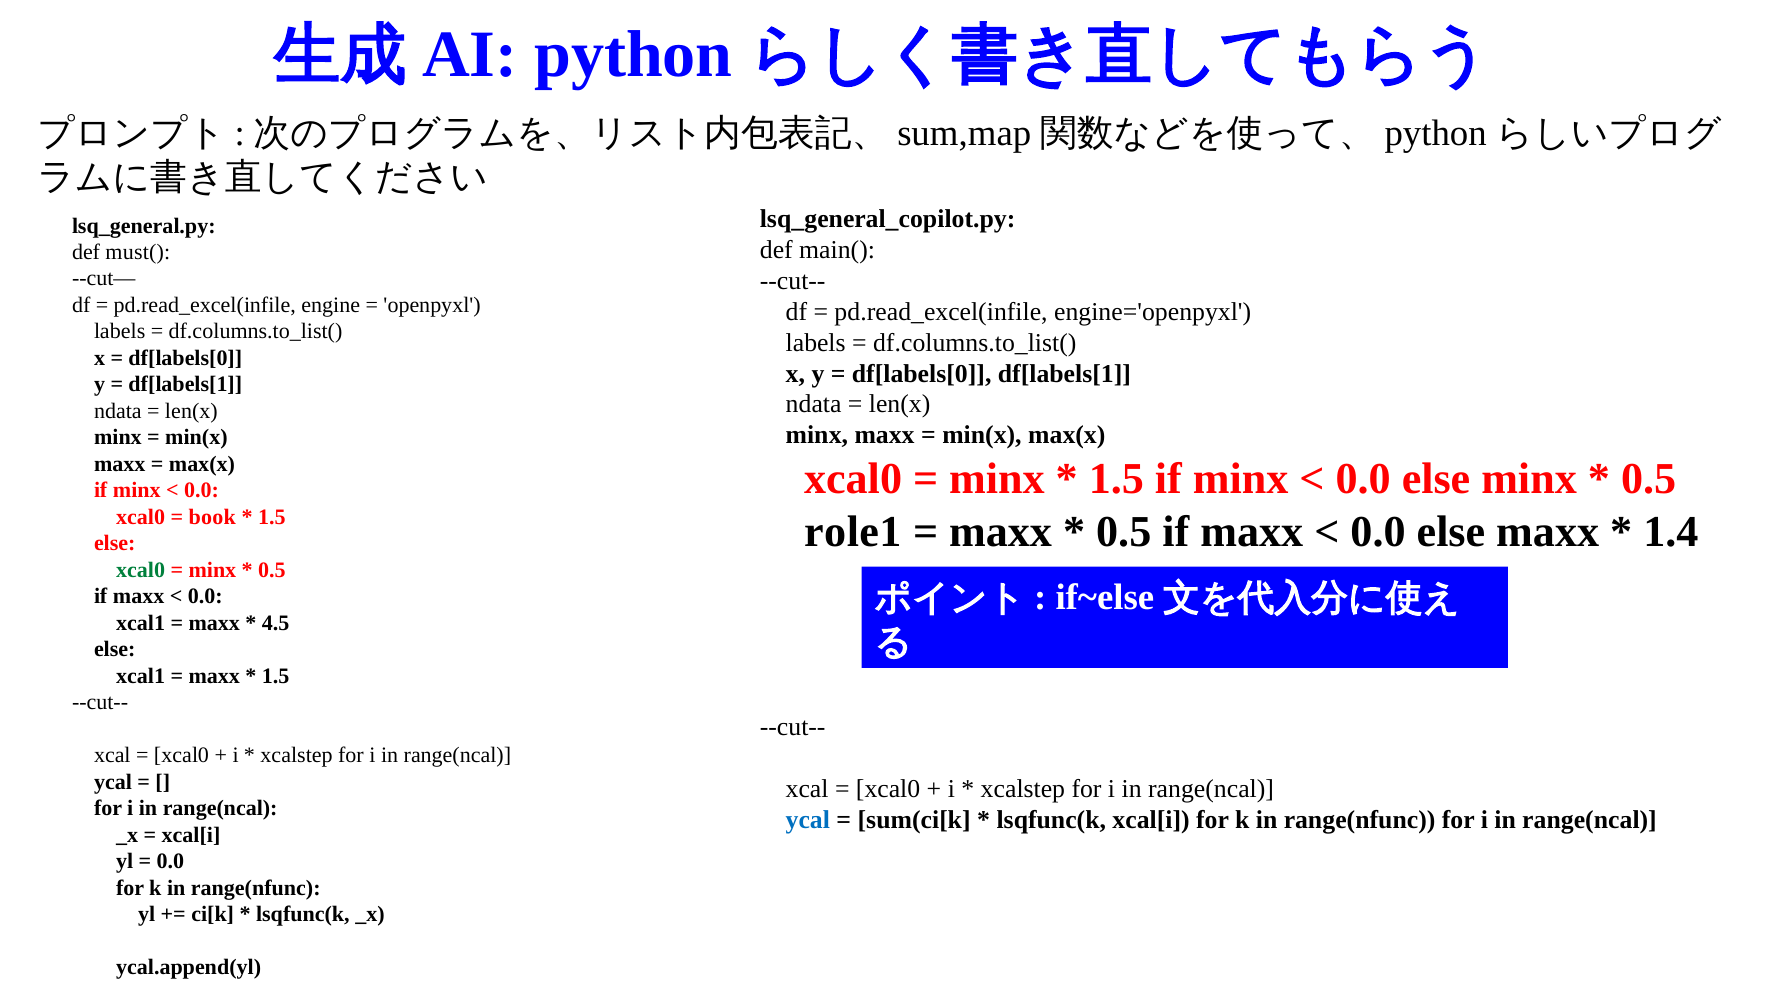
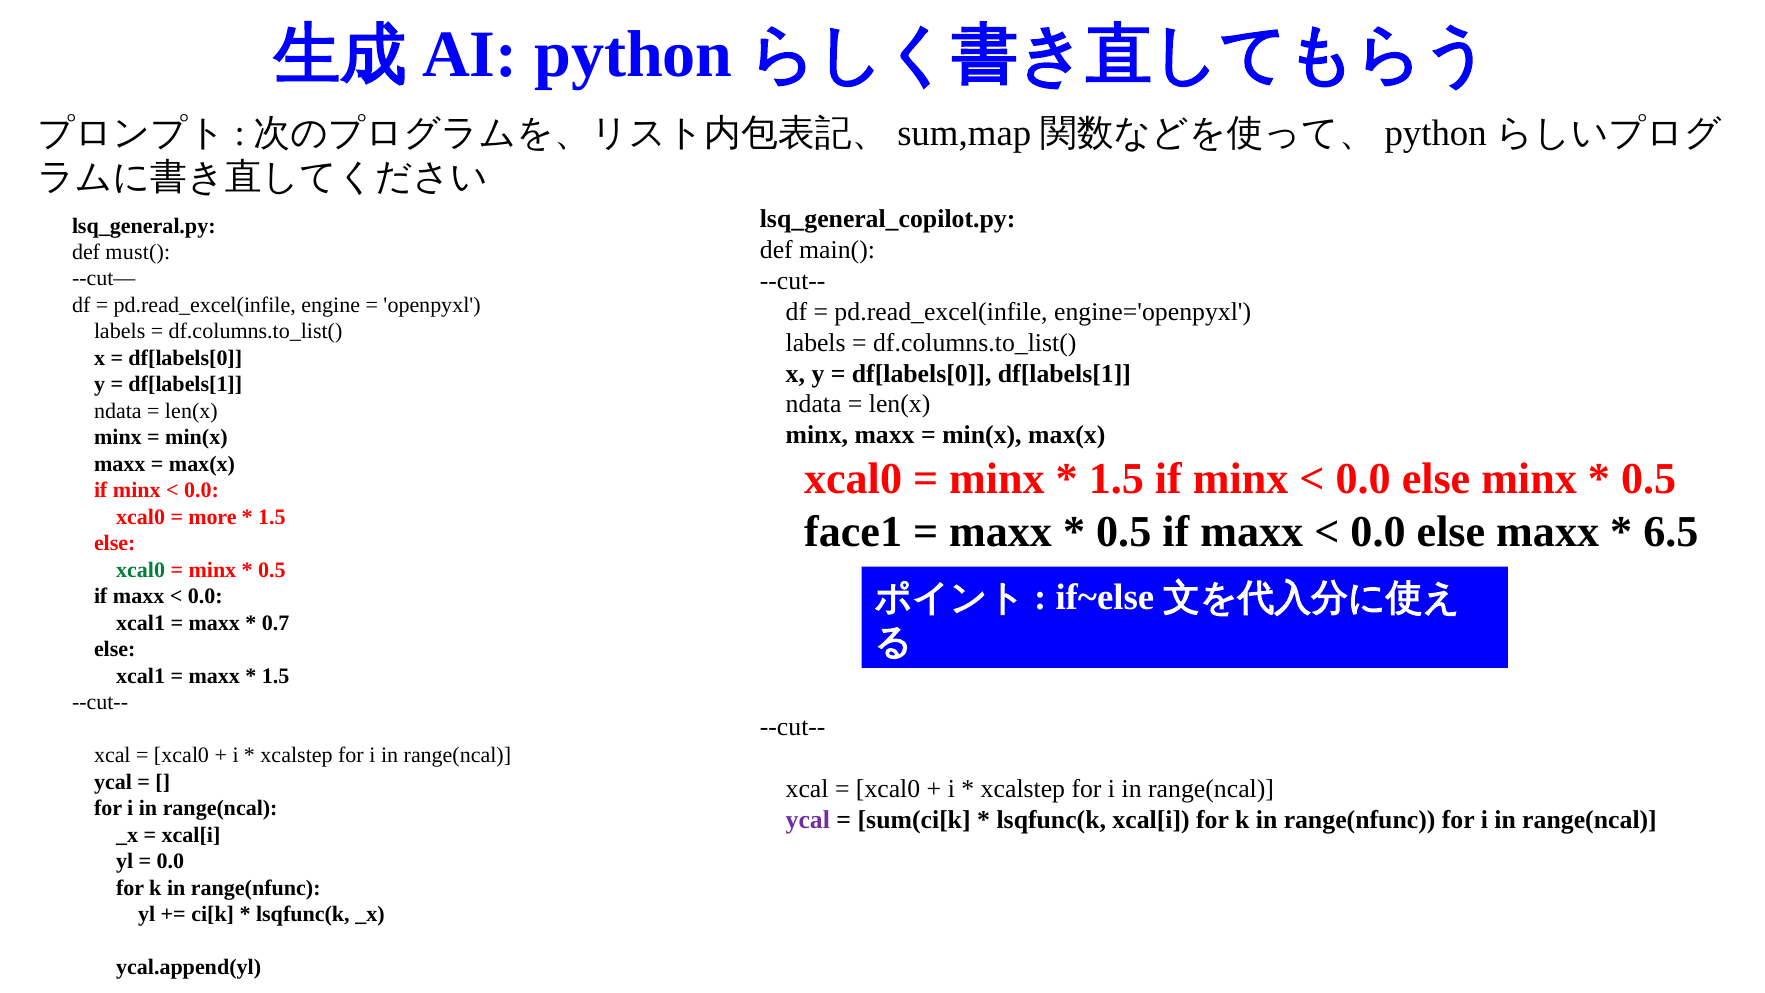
book: book -> more
role1: role1 -> face1
1.4: 1.4 -> 6.5
4.5: 4.5 -> 0.7
ycal at (808, 819) colour: blue -> purple
